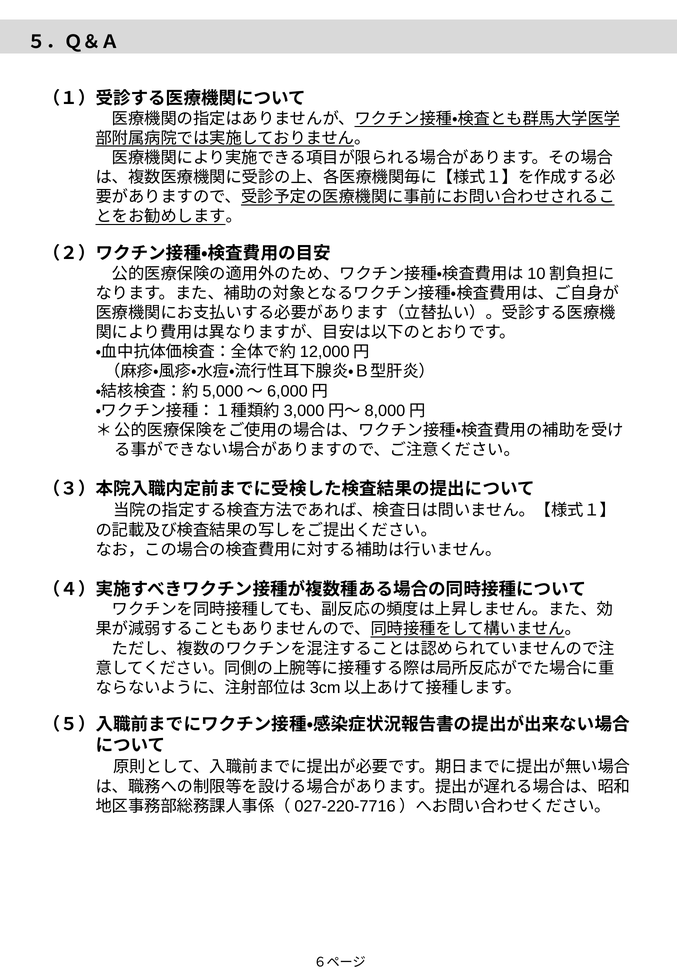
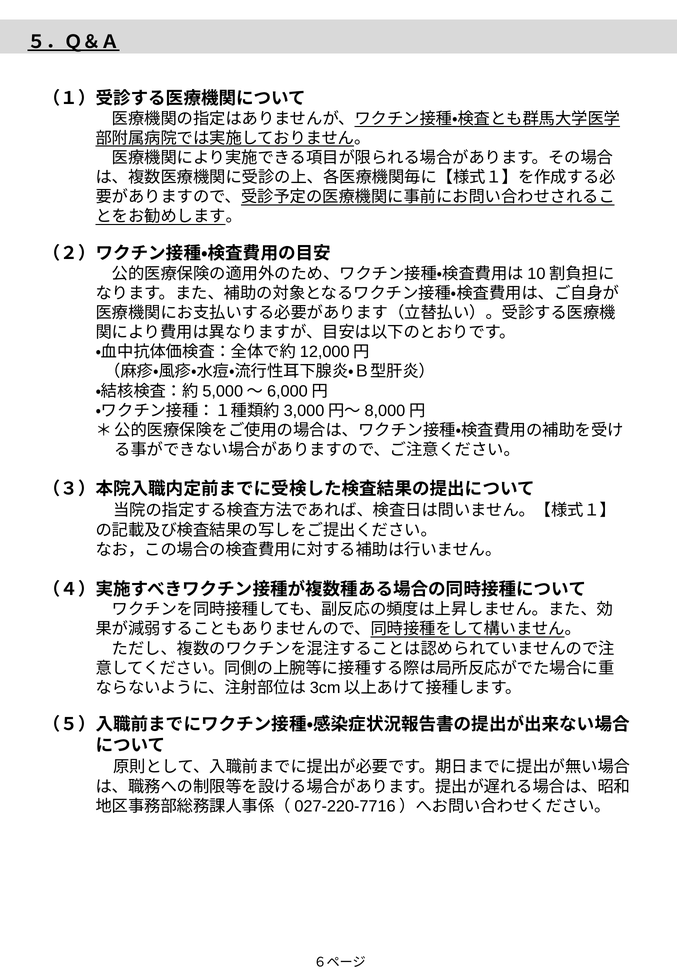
５．Ｑ＆Ａ underline: none -> present
